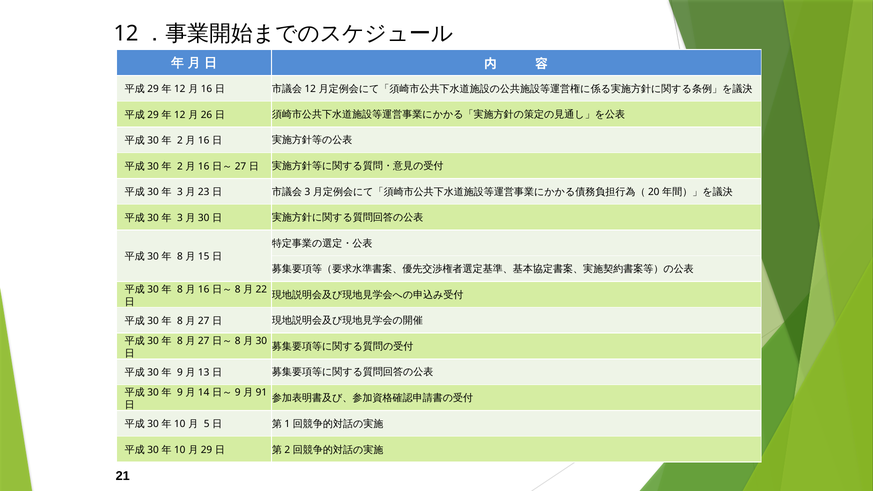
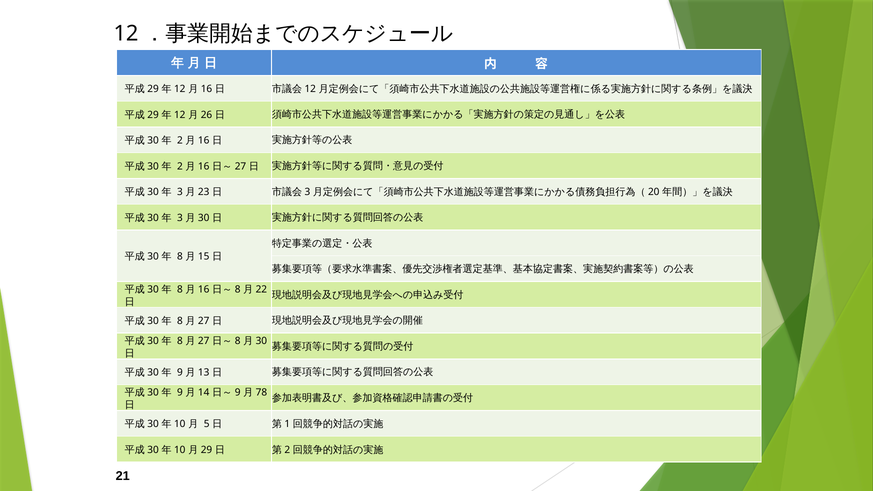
91: 91 -> 78
